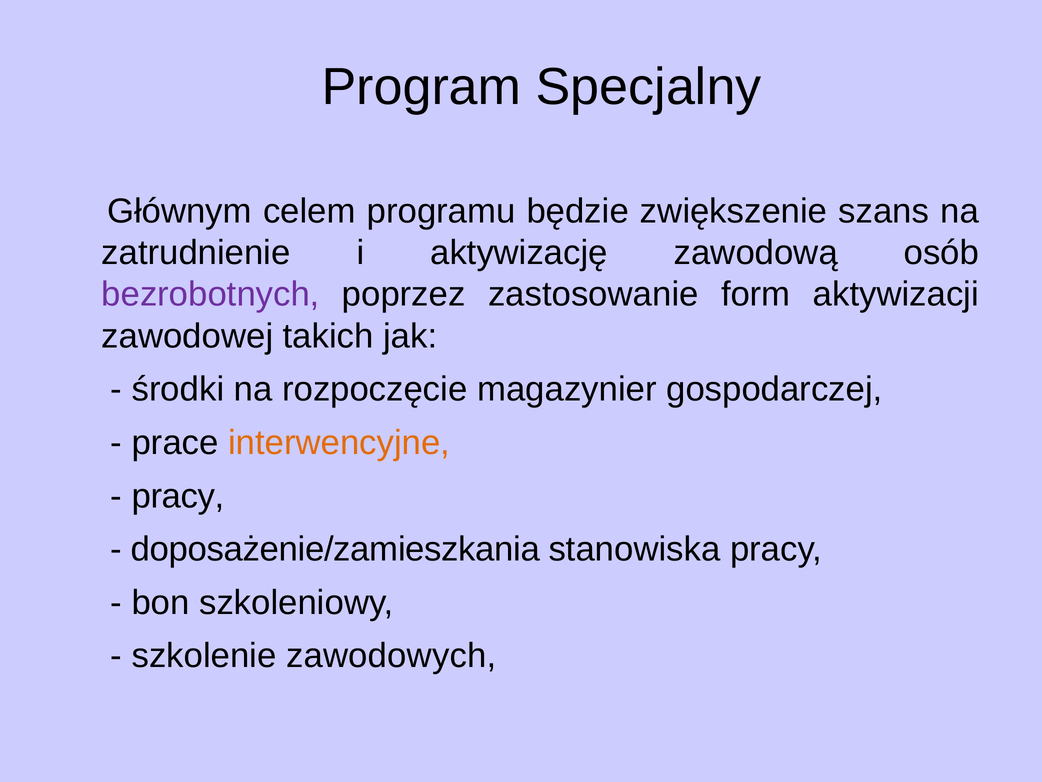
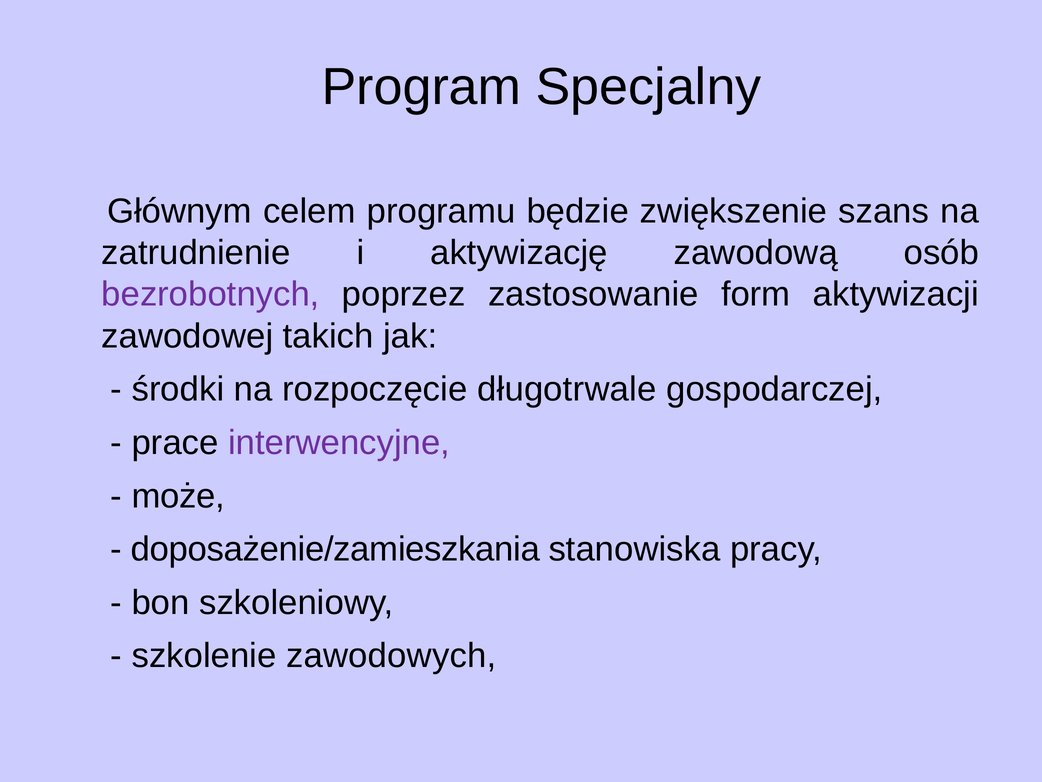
magazynier: magazynier -> długotrwale
interwencyjne colour: orange -> purple
pracy at (178, 496): pracy -> może
